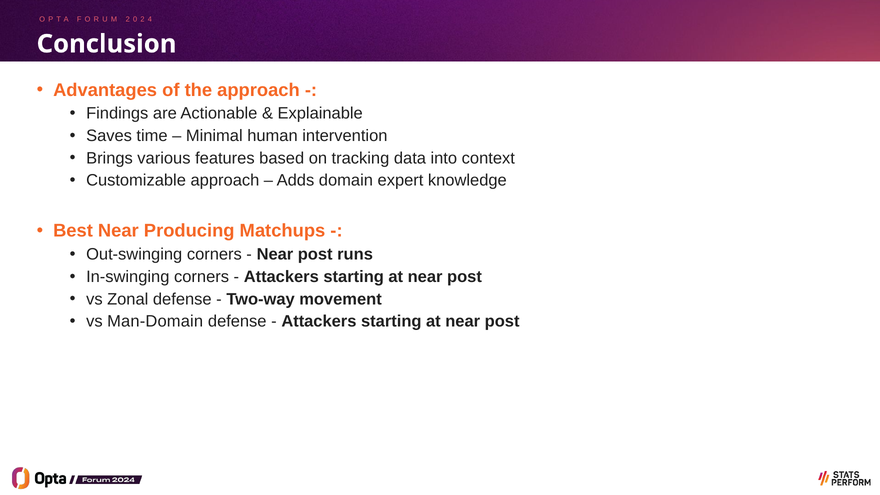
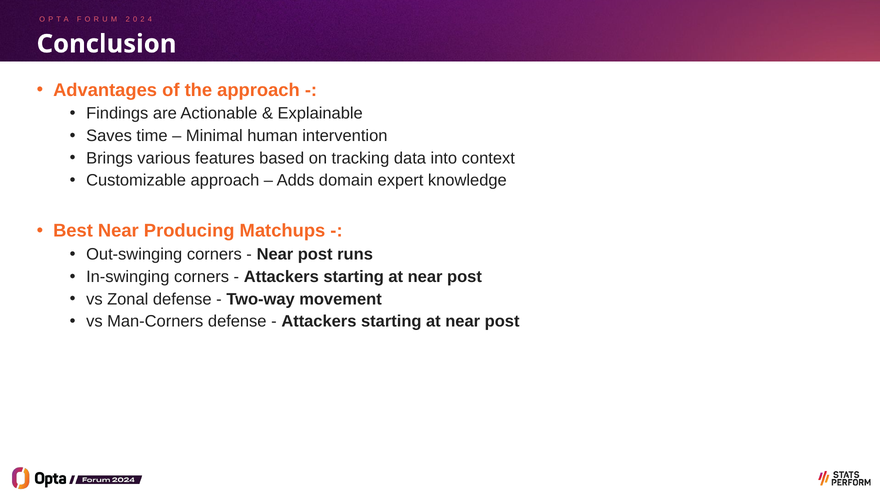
Man-Domain: Man-Domain -> Man-Corners
